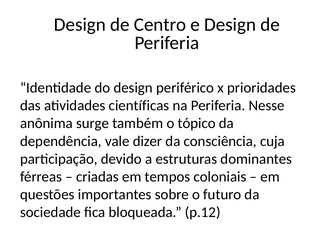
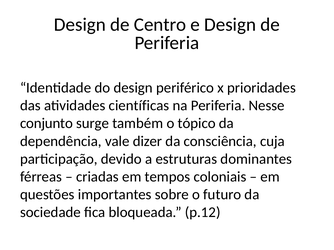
anônima: anônima -> conjunto
